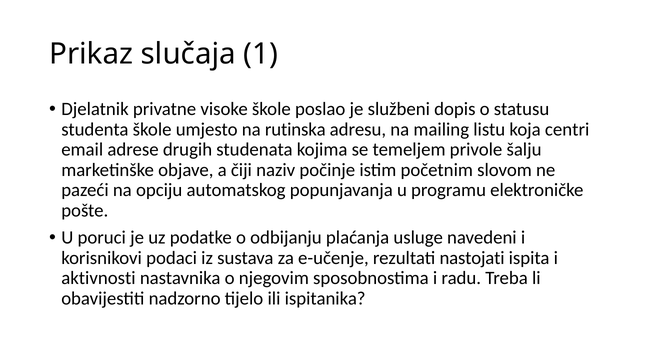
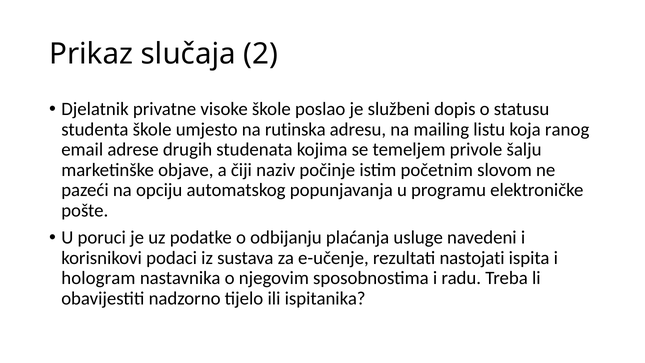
1: 1 -> 2
centri: centri -> ranog
aktivnosti: aktivnosti -> hologram
